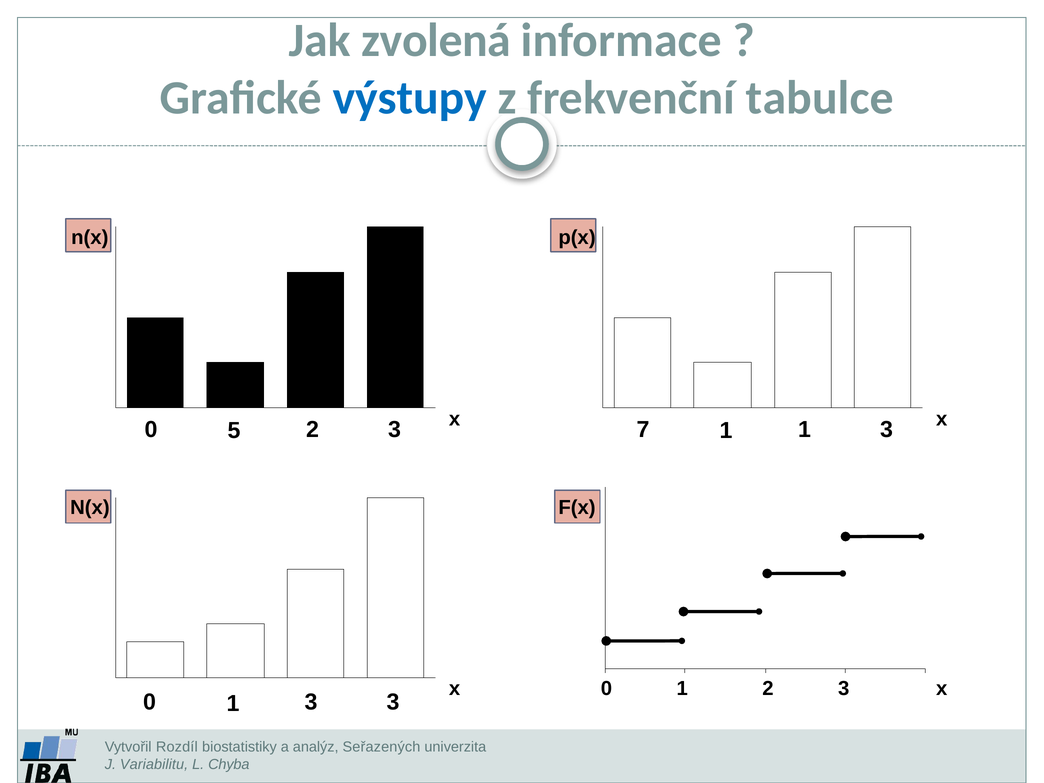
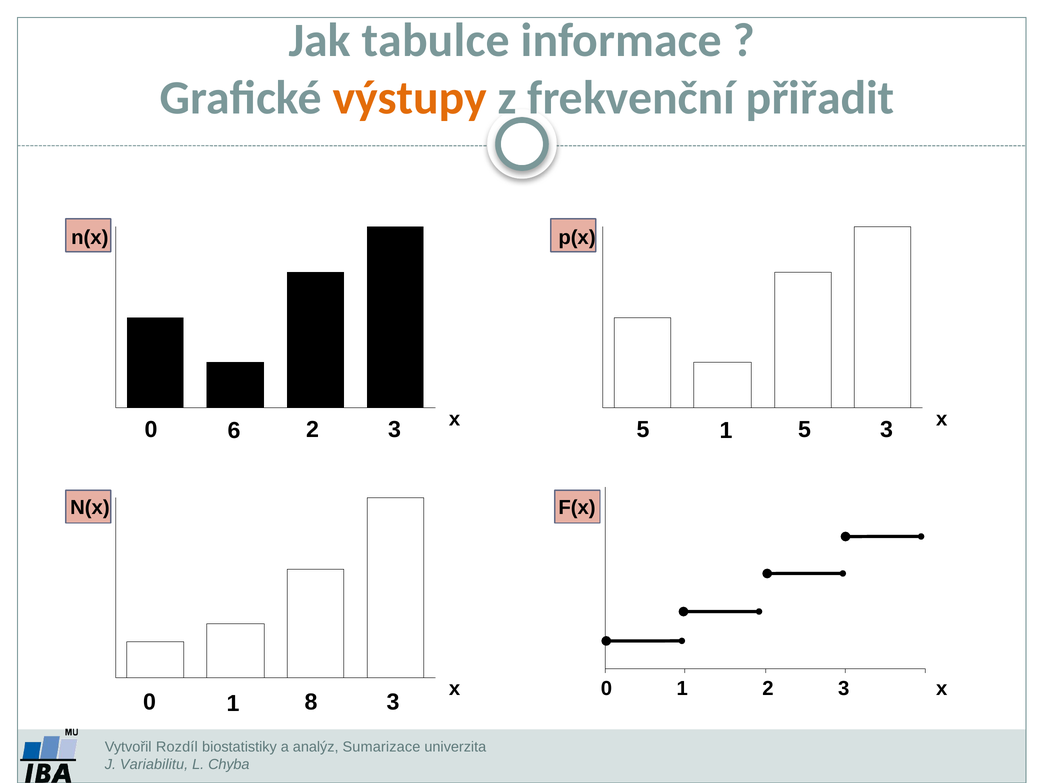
zvolená: zvolená -> tabulce
výstupy colour: blue -> orange
tabulce: tabulce -> přiřadit
5: 5 -> 6
3 7: 7 -> 5
1 1: 1 -> 5
0 1 3: 3 -> 8
Seřazených: Seřazených -> Sumarizace
